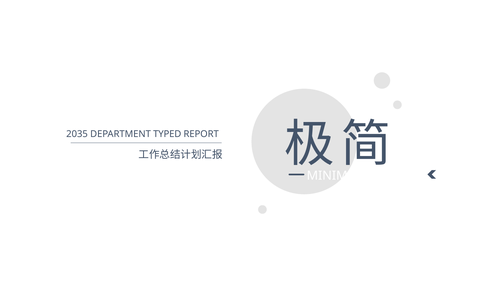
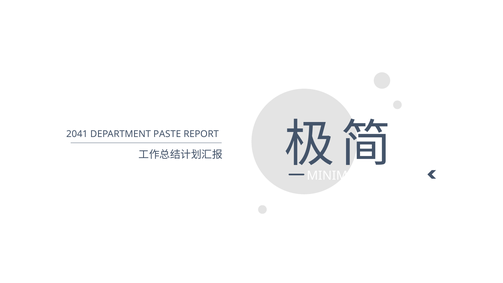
2035: 2035 -> 2041
TYPED: TYPED -> PASTE
